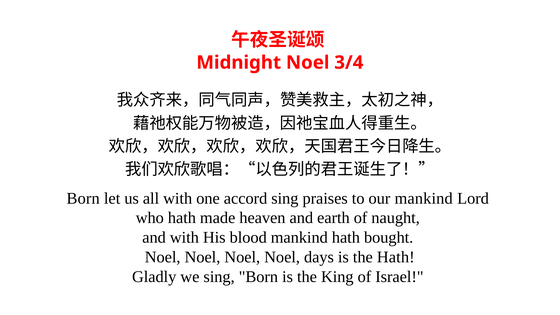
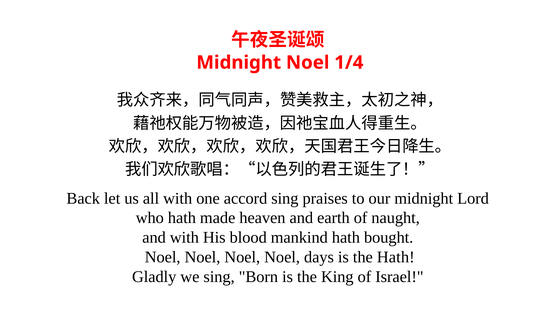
3/4: 3/4 -> 1/4
Born at (83, 198): Born -> Back
our mankind: mankind -> midnight
